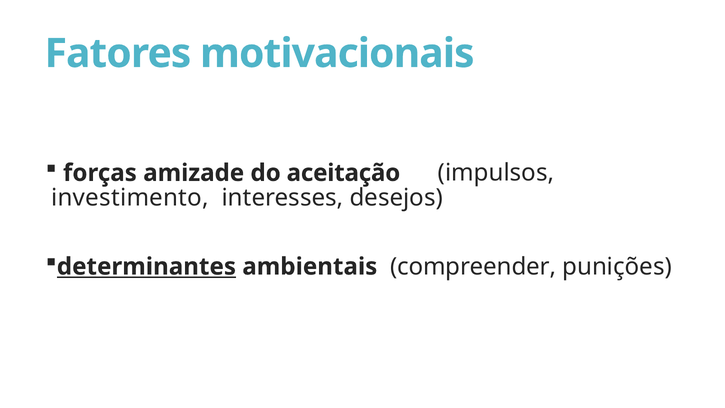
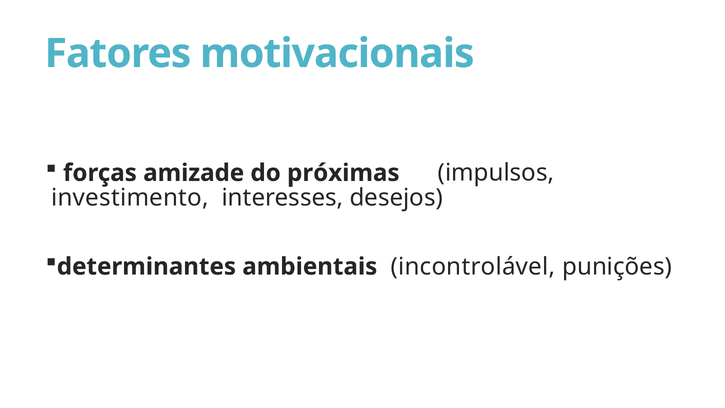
aceitação: aceitação -> próximas
determinantes underline: present -> none
compreender: compreender -> incontrolável
